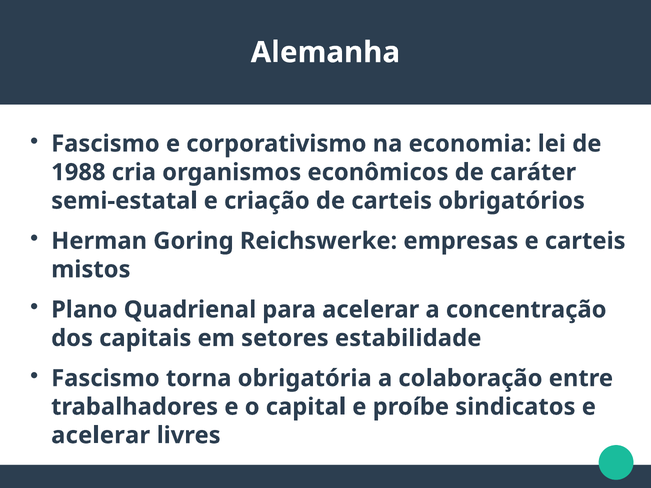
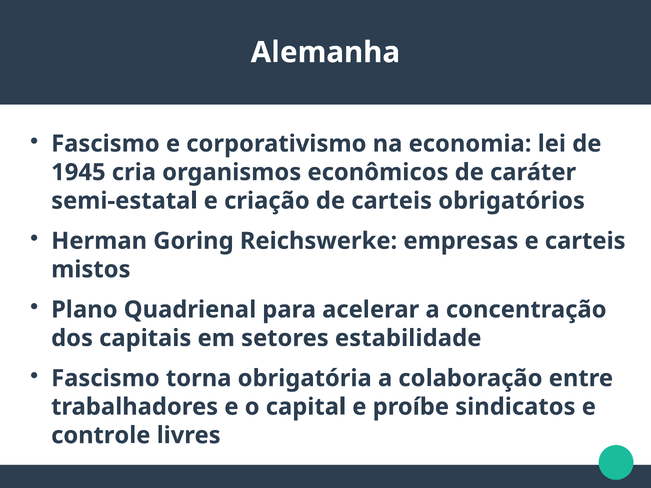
1988: 1988 -> 1945
acelerar at (101, 436): acelerar -> controle
